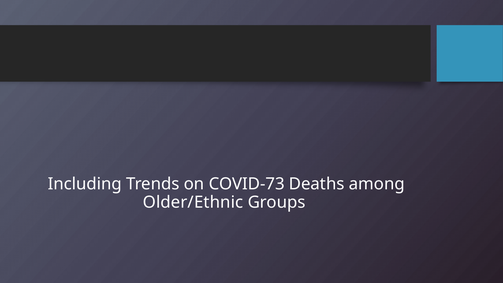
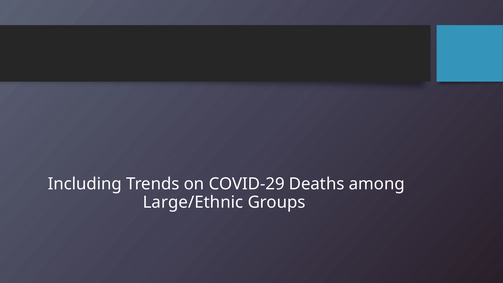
COVID-73: COVID-73 -> COVID-29
Older/Ethnic: Older/Ethnic -> Large/Ethnic
